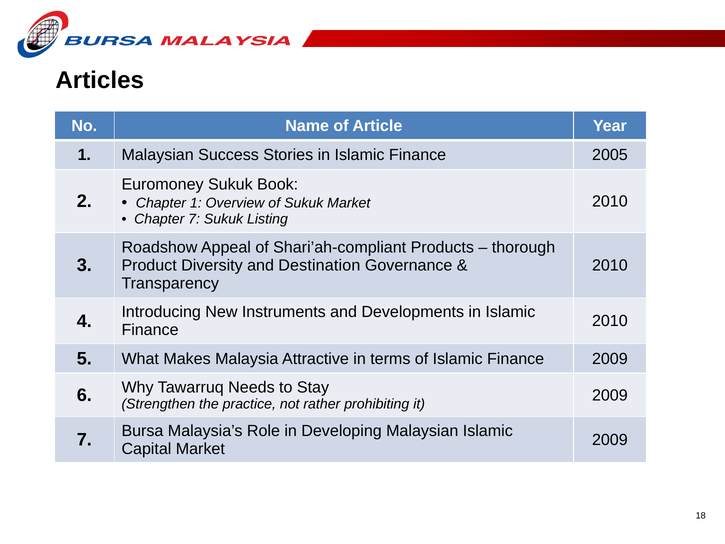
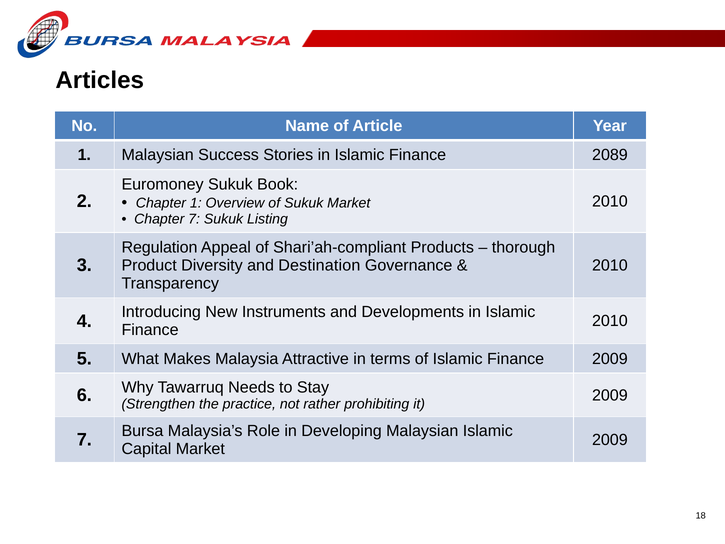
2005: 2005 -> 2089
Roadshow: Roadshow -> Regulation
